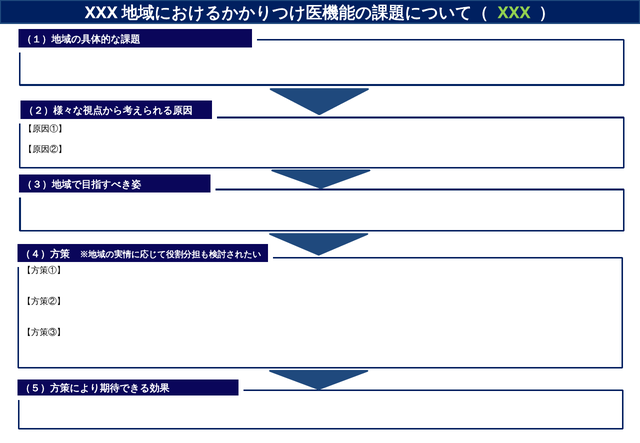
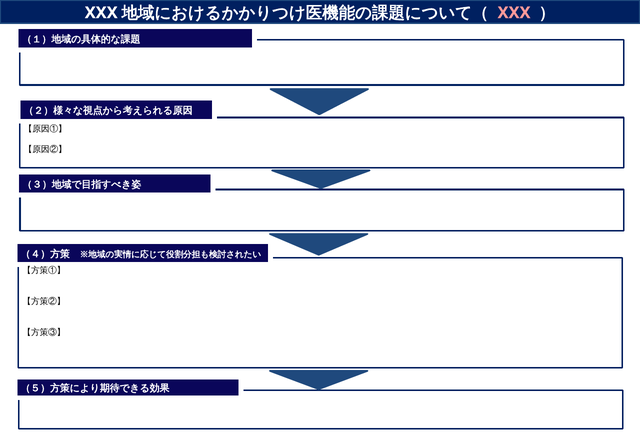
XXX at (514, 13) colour: light green -> pink
